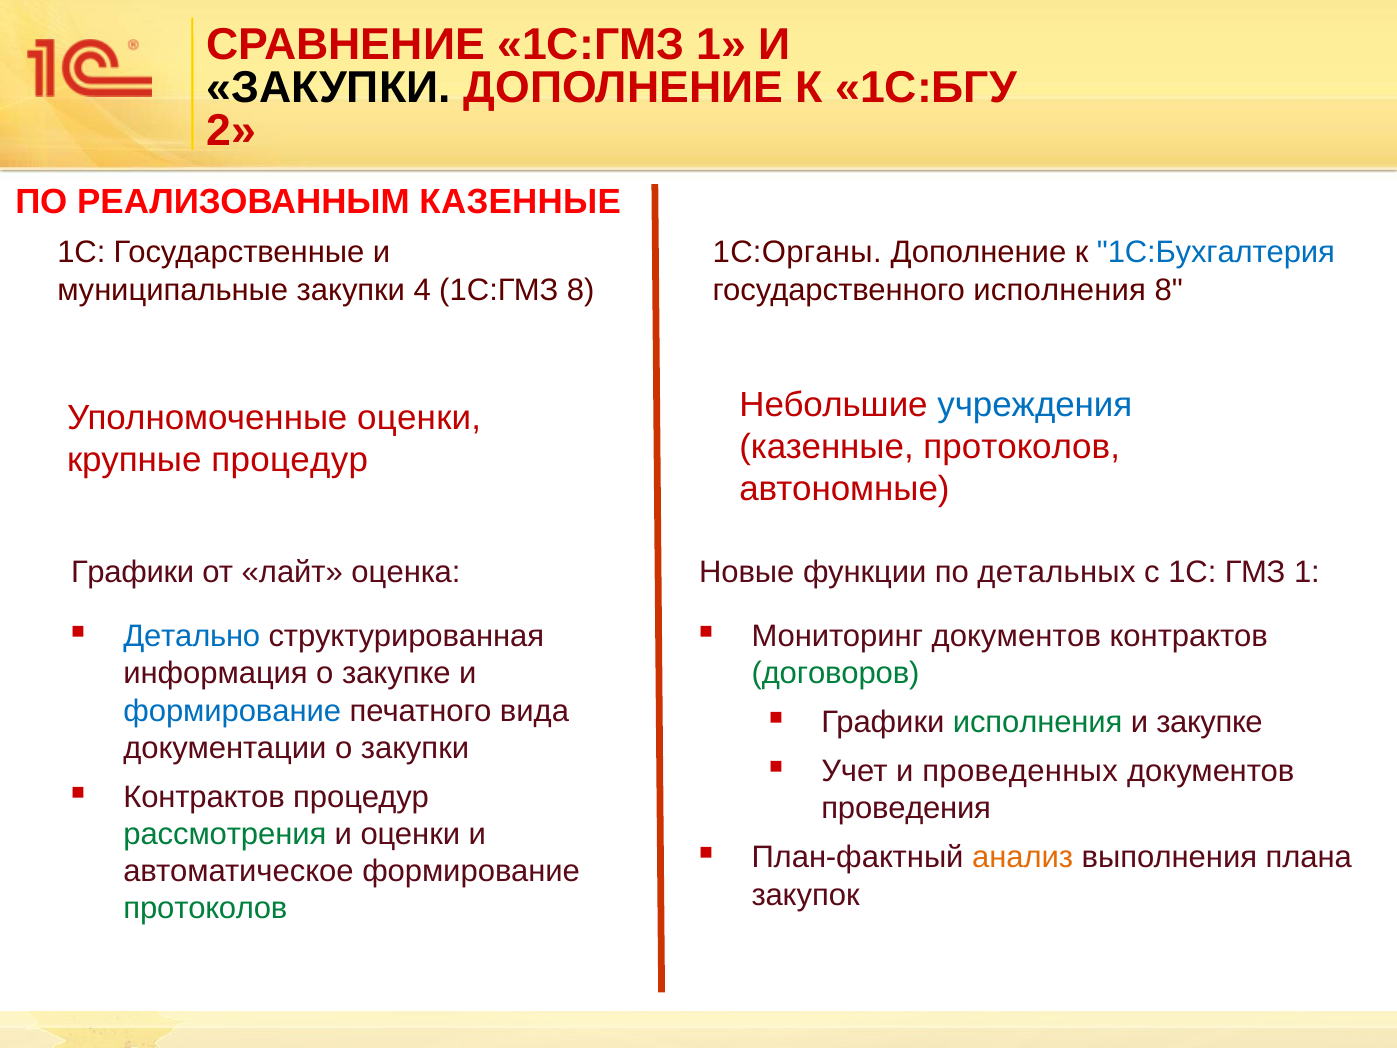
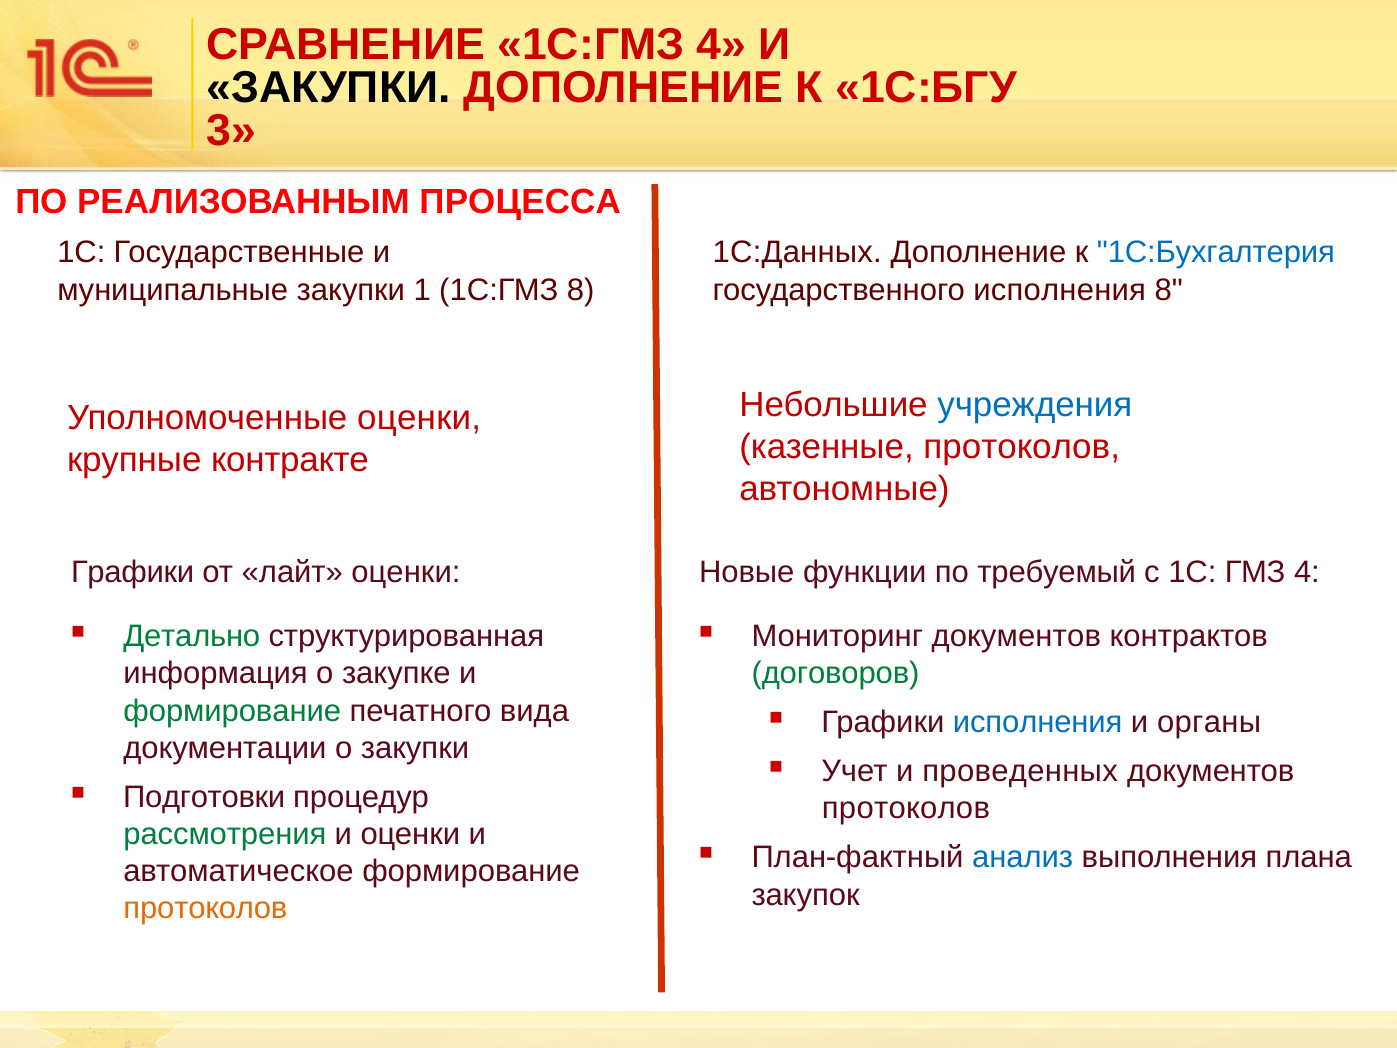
1С:ГМЗ 1: 1 -> 4
2: 2 -> 3
РЕАЛИЗОВАННЫМ КАЗЕННЫЕ: КАЗЕННЫЕ -> ПРОЦЕССА
1С:Органы: 1С:Органы -> 1С:Данных
4: 4 -> 1
крупные процедур: процедур -> контракте
лайт оценка: оценка -> оценки
детальных: детальных -> требуемый
ГМЗ 1: 1 -> 4
Детально colour: blue -> green
формирование at (232, 711) colour: blue -> green
исполнения at (1038, 722) colour: green -> blue
и закупке: закупке -> органы
Контрактов at (204, 797): Контрактов -> Подготовки
проведения at (906, 808): проведения -> протоколов
анализ colour: orange -> blue
протоколов at (205, 909) colour: green -> orange
